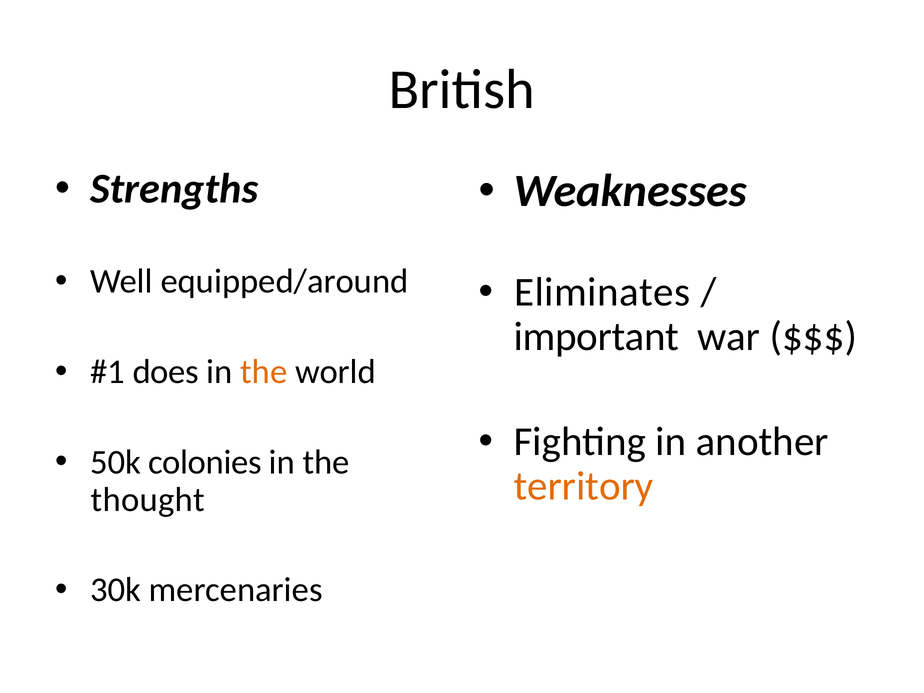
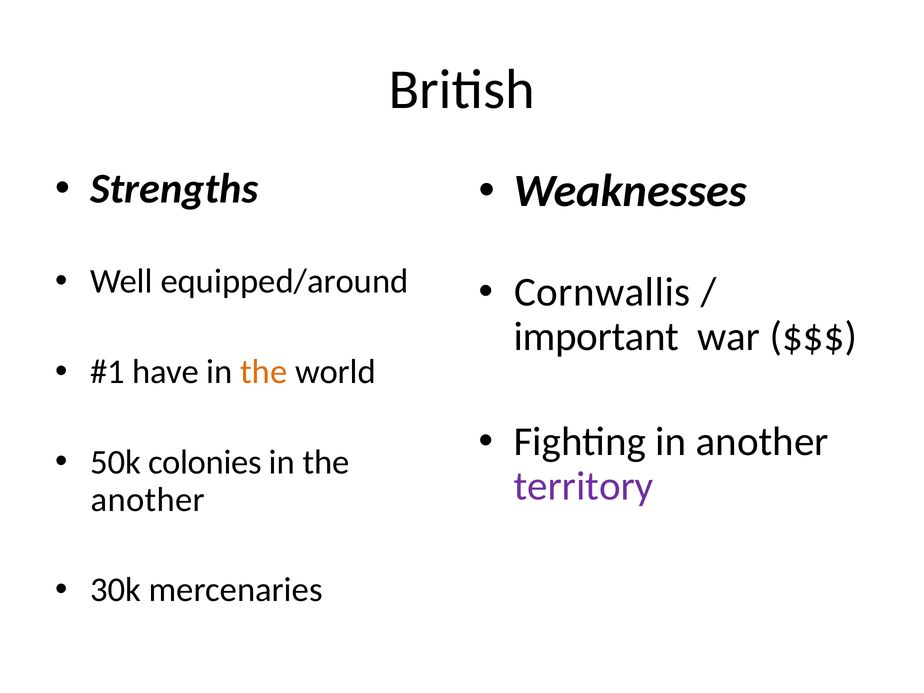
Eliminates: Eliminates -> Cornwallis
does: does -> have
territory colour: orange -> purple
thought at (148, 500): thought -> another
